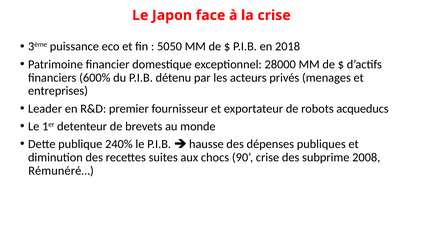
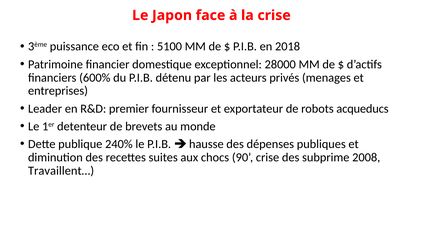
5050: 5050 -> 5100
Rémunéré…: Rémunéré… -> Travaillent…
